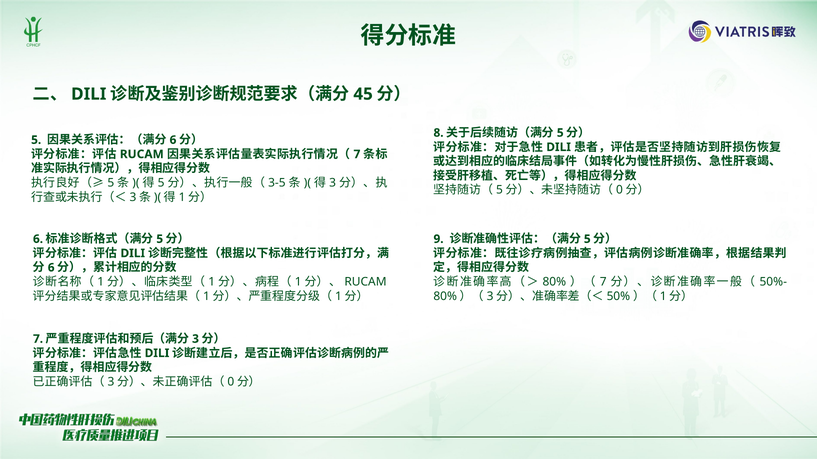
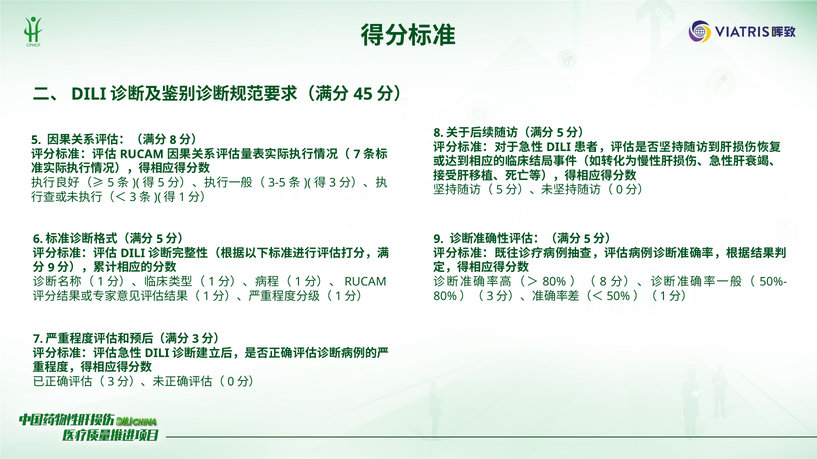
6 at (173, 140): 6 -> 8
6 at (51, 268): 6 -> 9
7 at (603, 282): 7 -> 8
